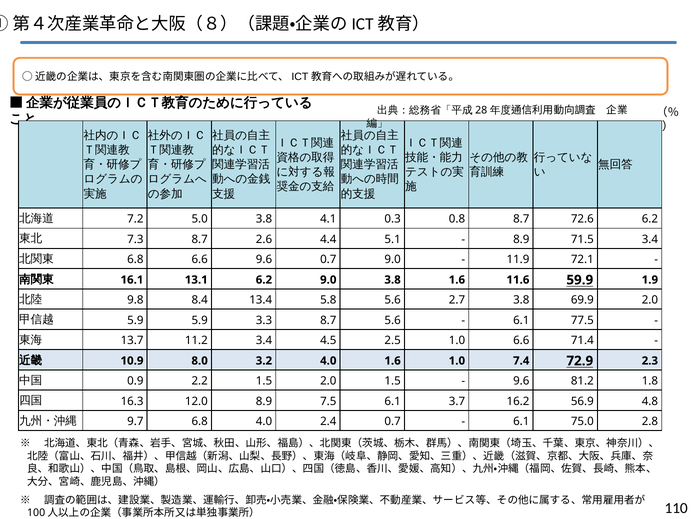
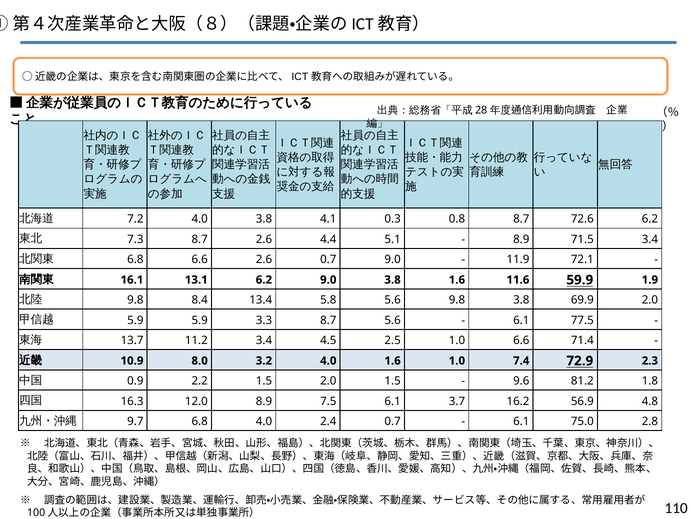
7.2 5.0: 5.0 -> 4.0
6.6 9.6: 9.6 -> 2.6
5.6 2.7: 2.7 -> 9.8
